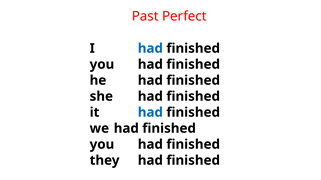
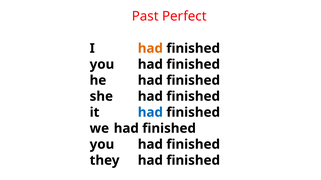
had at (150, 48) colour: blue -> orange
